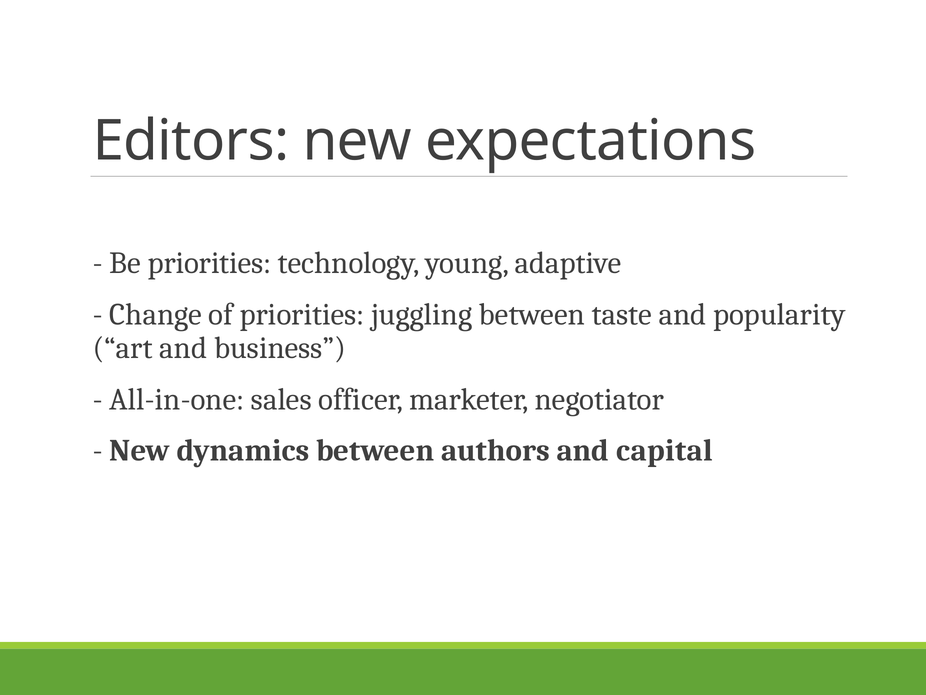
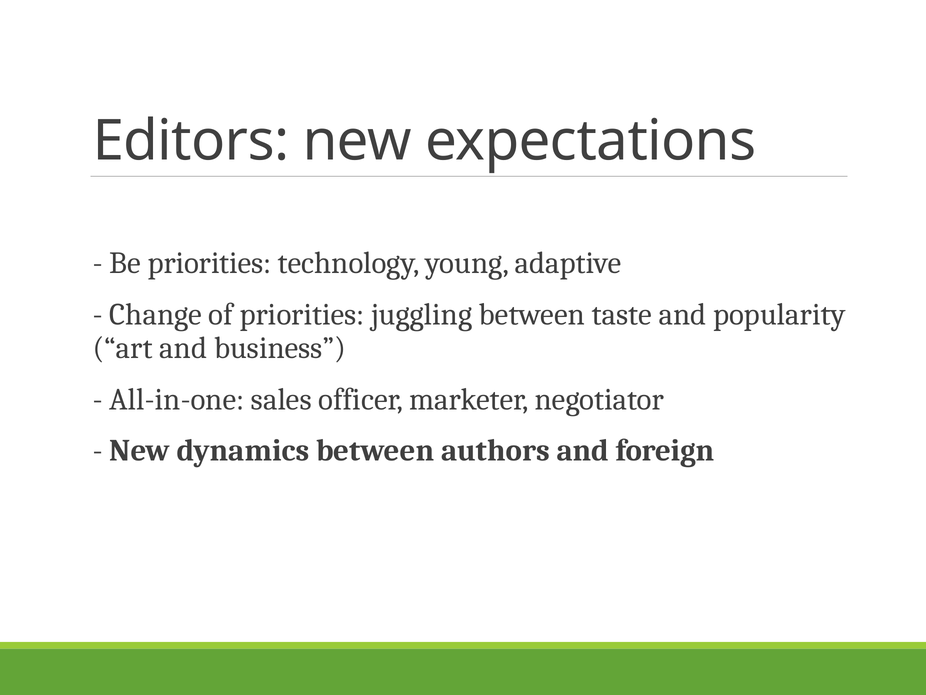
capital: capital -> foreign
